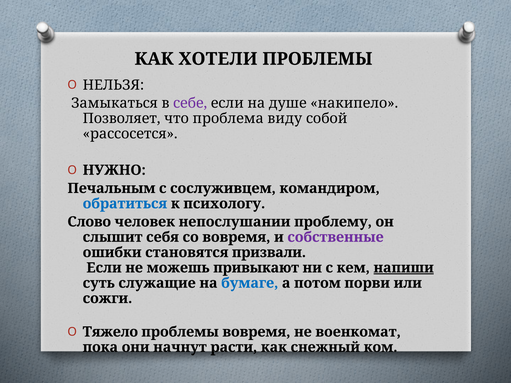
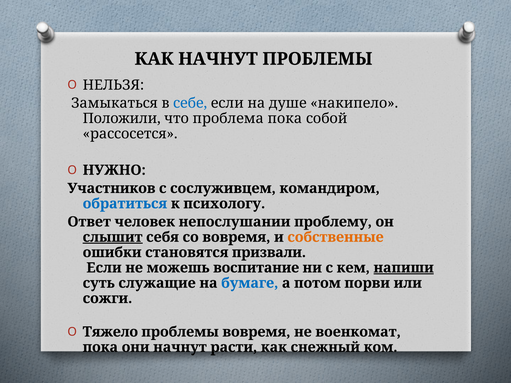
КАК ХОТЕЛИ: ХОТЕЛИ -> НАЧНУТ
себе colour: purple -> blue
Позволяет: Позволяет -> Положили
проблема виду: виду -> пока
Печальным: Печальным -> Участников
Слово: Слово -> Ответ
слышит underline: none -> present
собственные colour: purple -> orange
привыкают: привыкают -> воспитание
